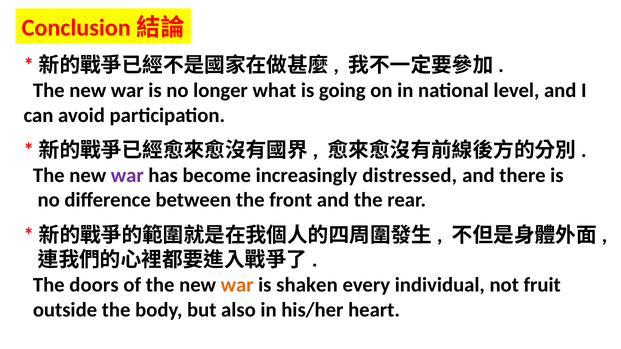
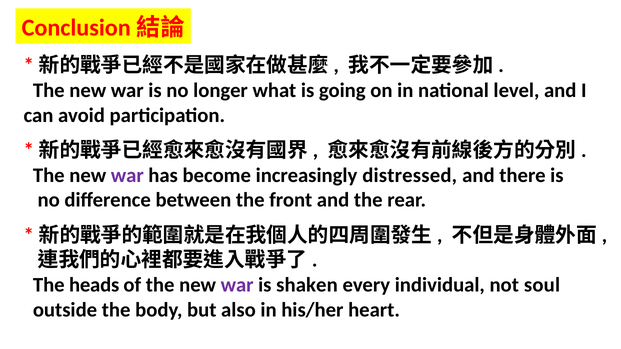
doors: doors -> heads
war at (237, 285) colour: orange -> purple
fruit: fruit -> soul
